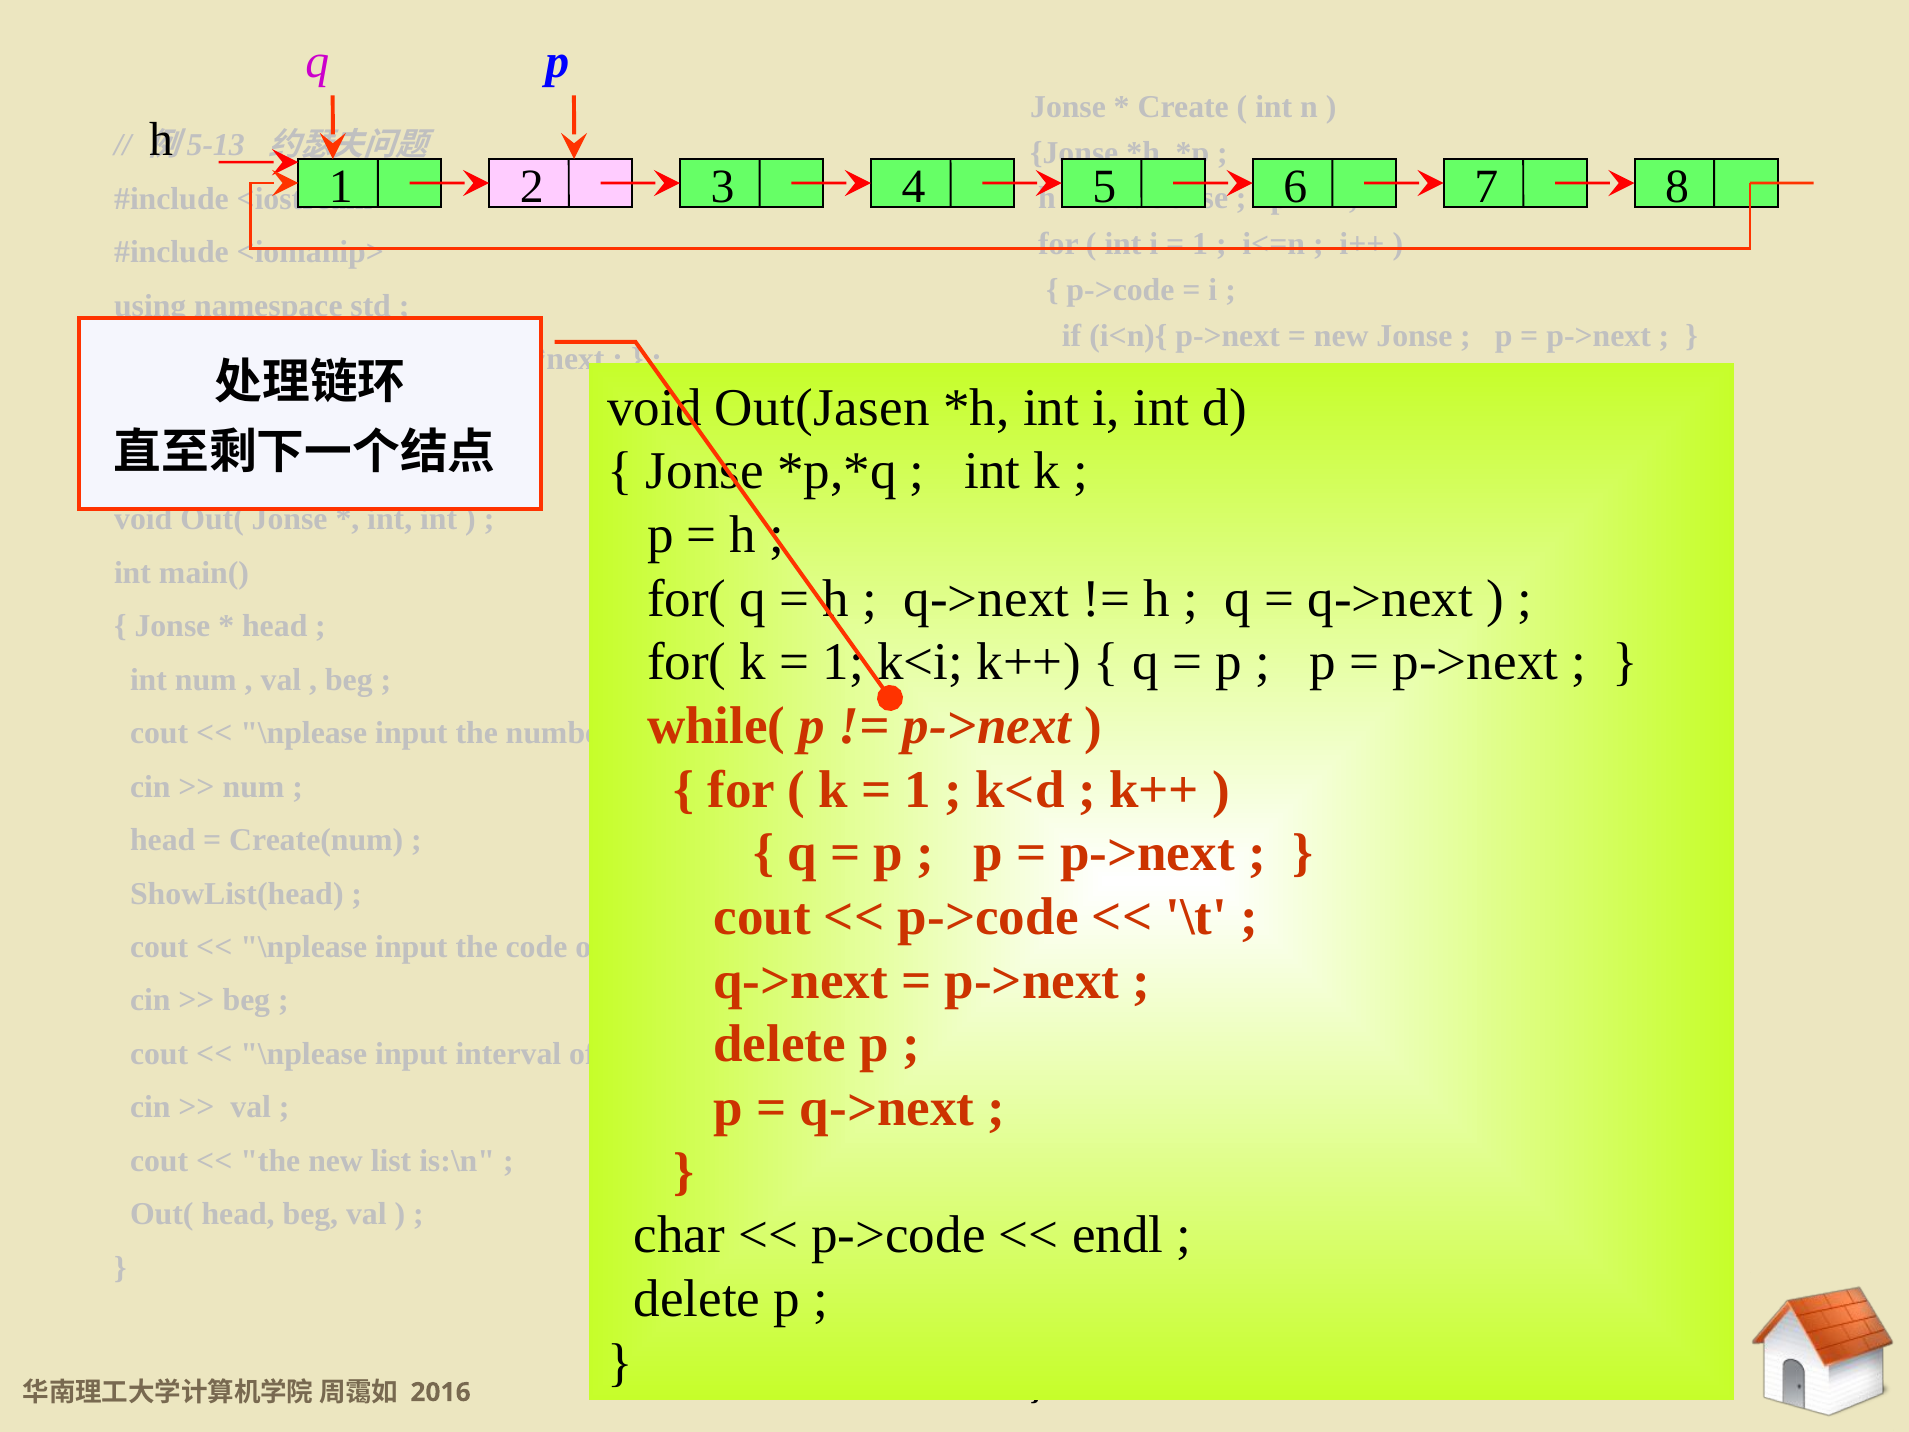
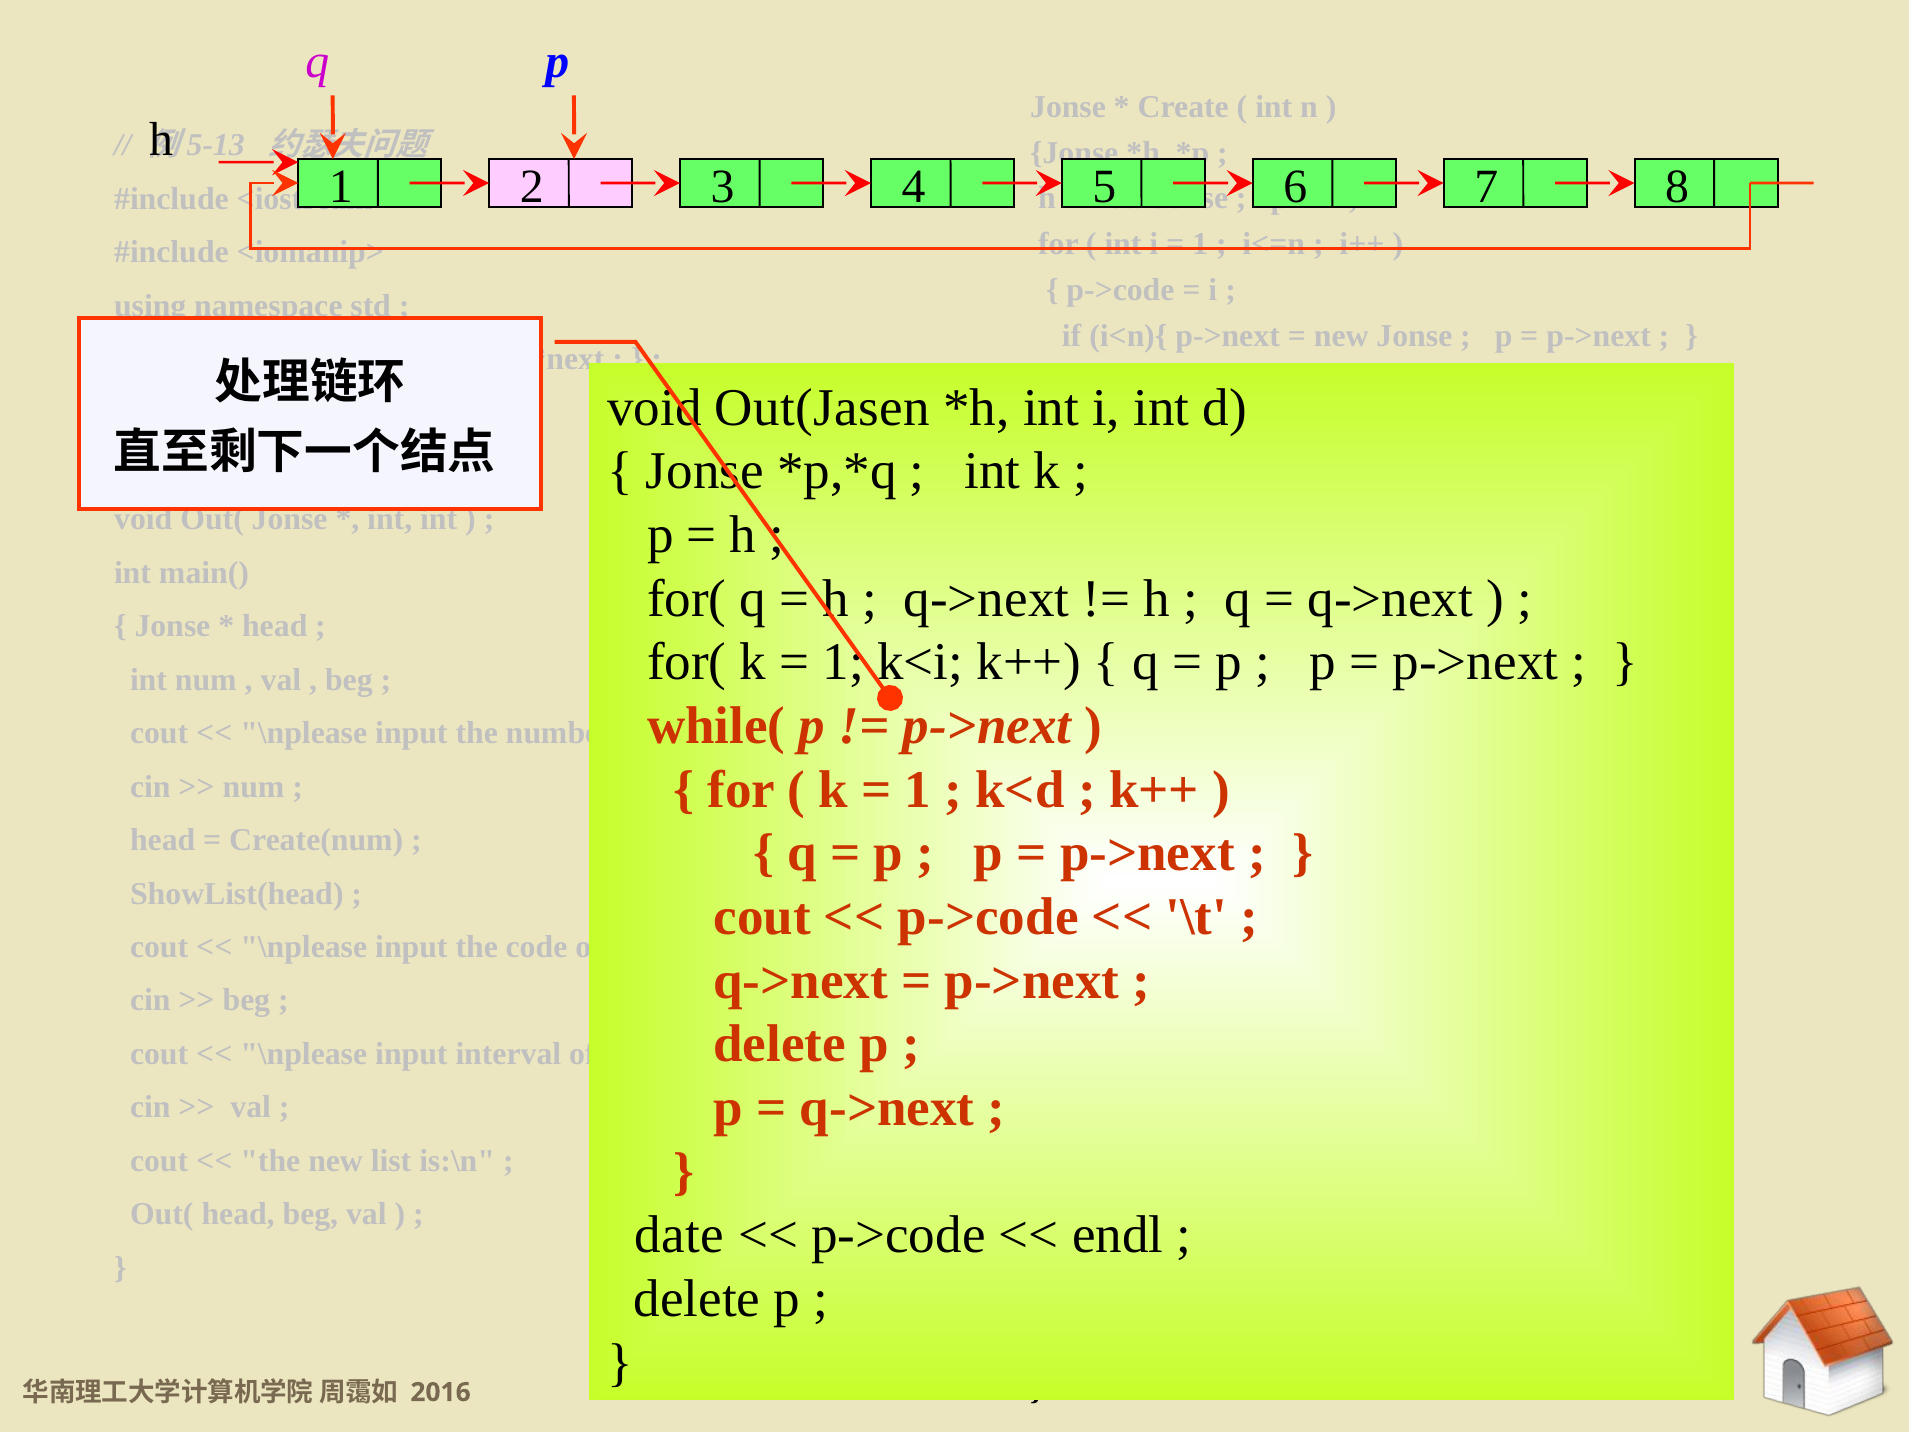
char: char -> date
